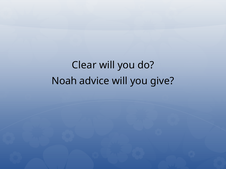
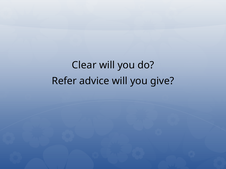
Noah: Noah -> Refer
